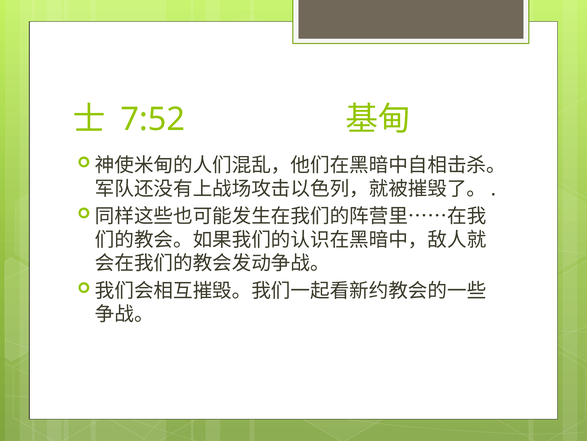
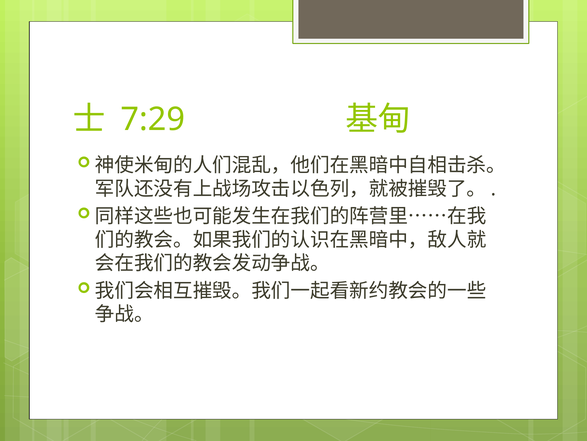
7:52: 7:52 -> 7:29
